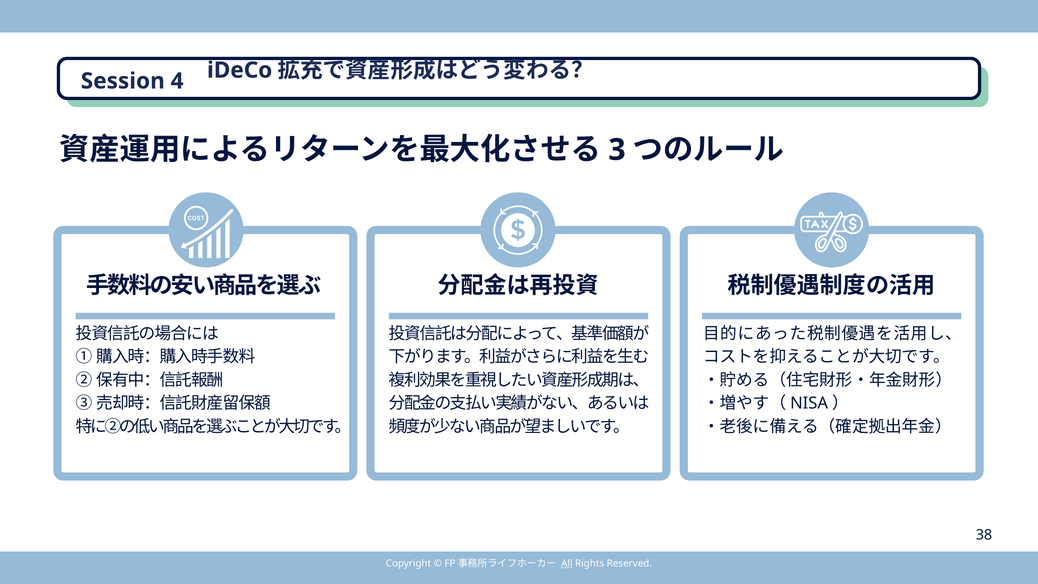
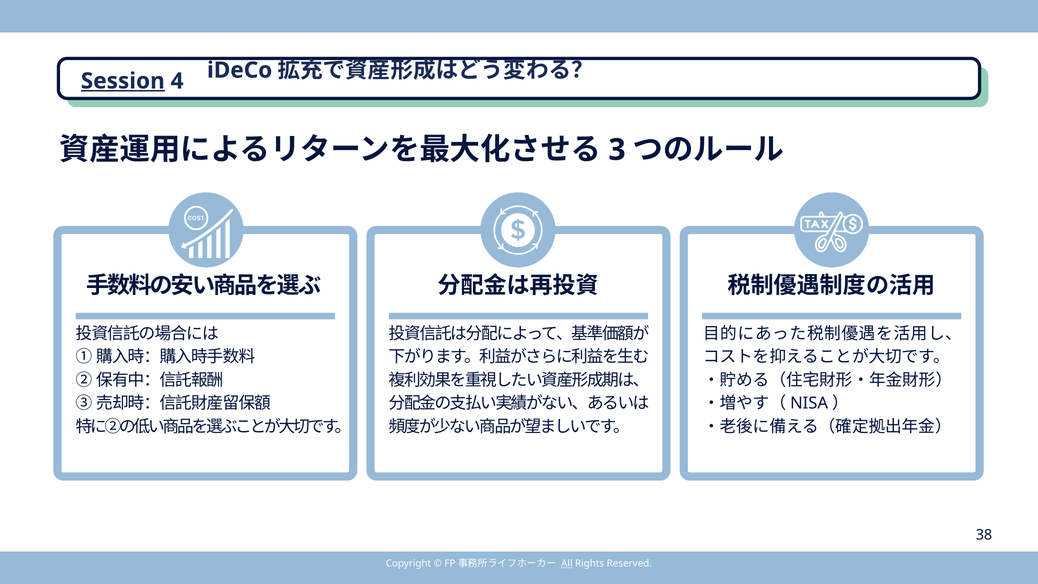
Session underline: none -> present
